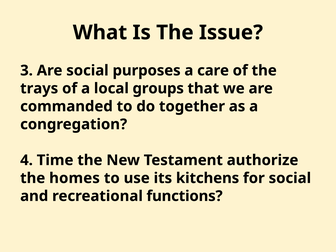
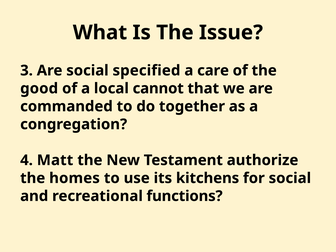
purposes: purposes -> specified
trays: trays -> good
groups: groups -> cannot
Time: Time -> Matt
